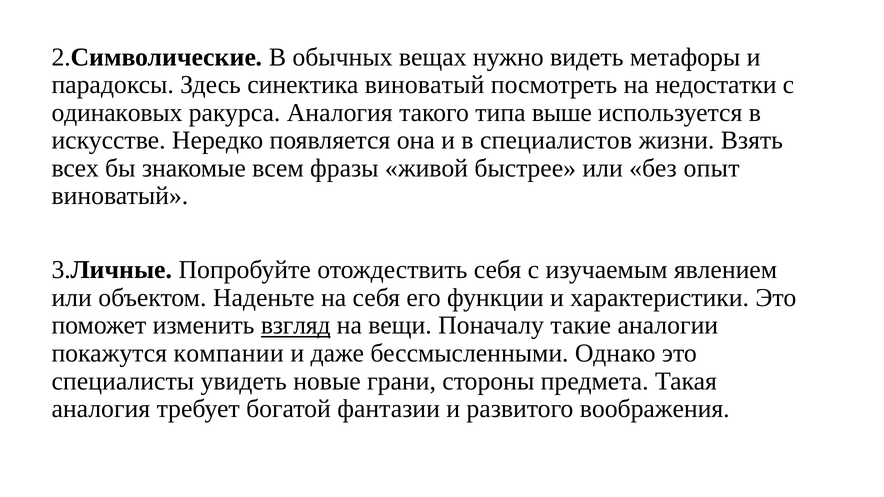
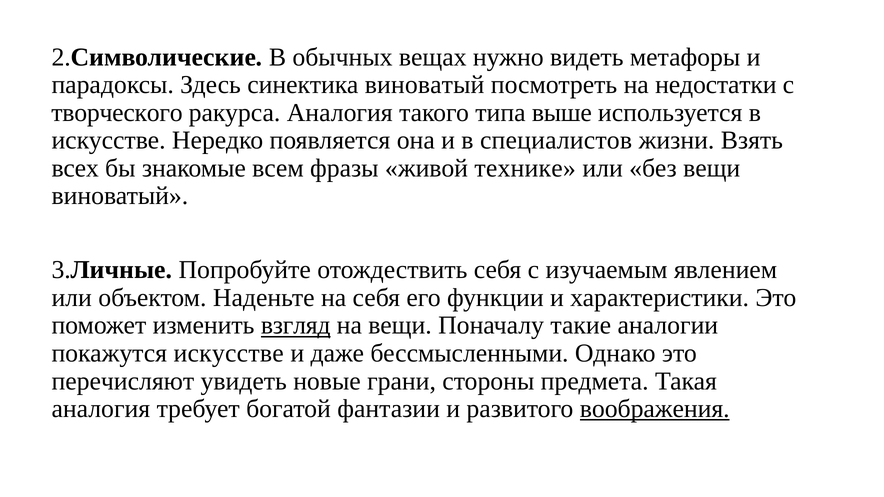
одинаковых: одинаковых -> творческого
быстрее: быстрее -> технике
без опыт: опыт -> вещи
покажутся компании: компании -> искусстве
специалисты: специалисты -> перечисляют
воображения underline: none -> present
